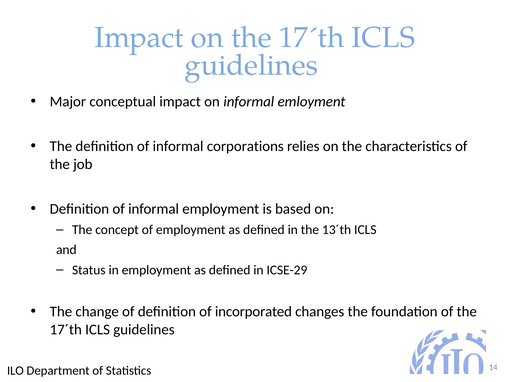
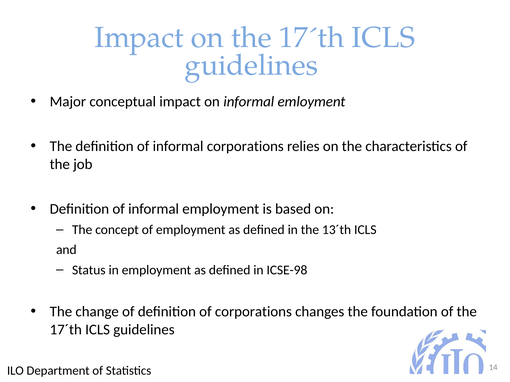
ICSE-29: ICSE-29 -> ICSE-98
of incorporated: incorporated -> corporations
